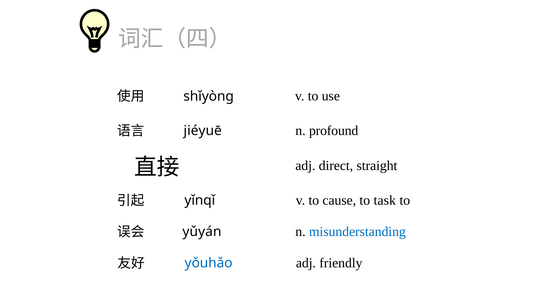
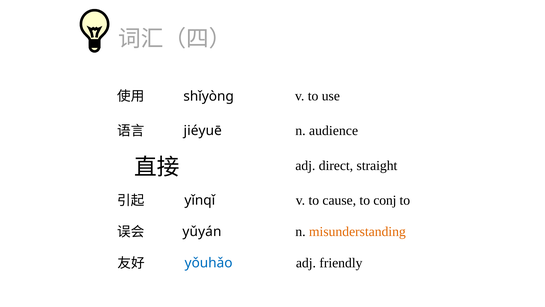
profound: profound -> audience
task: task -> conj
misunderstanding colour: blue -> orange
